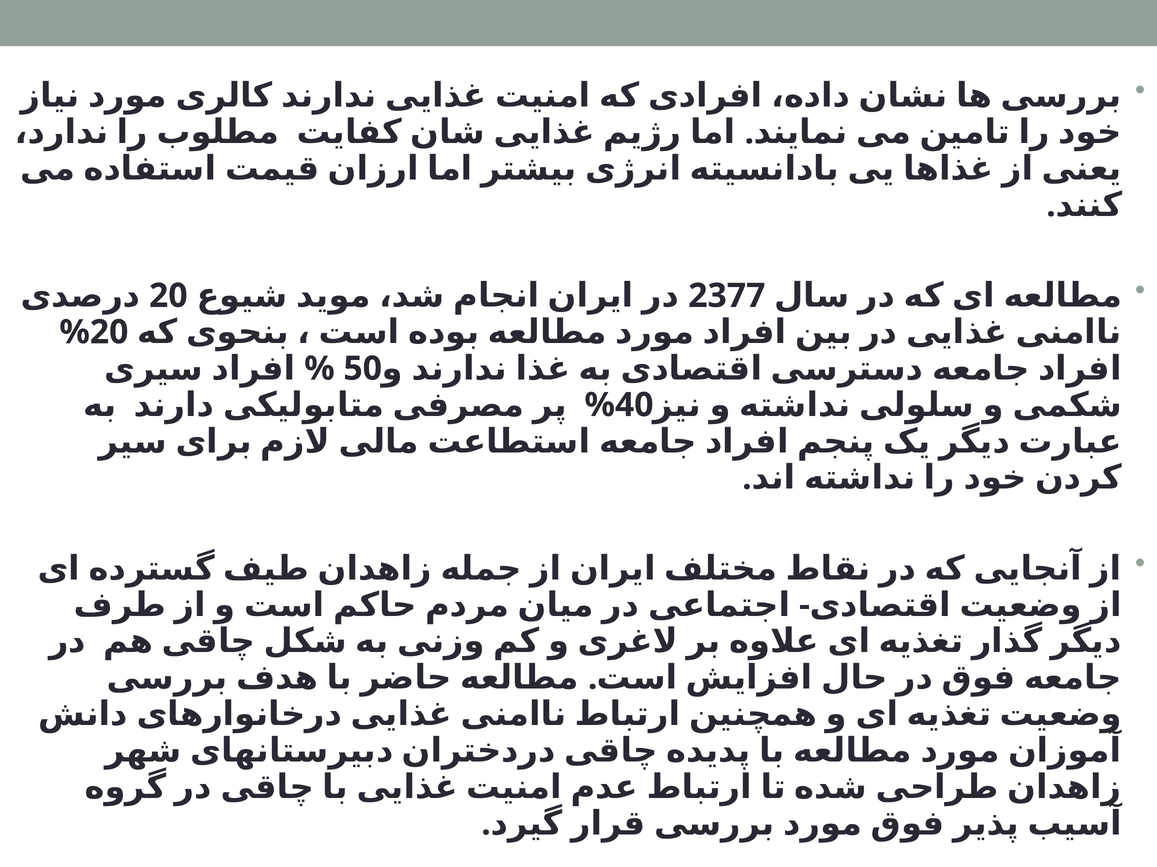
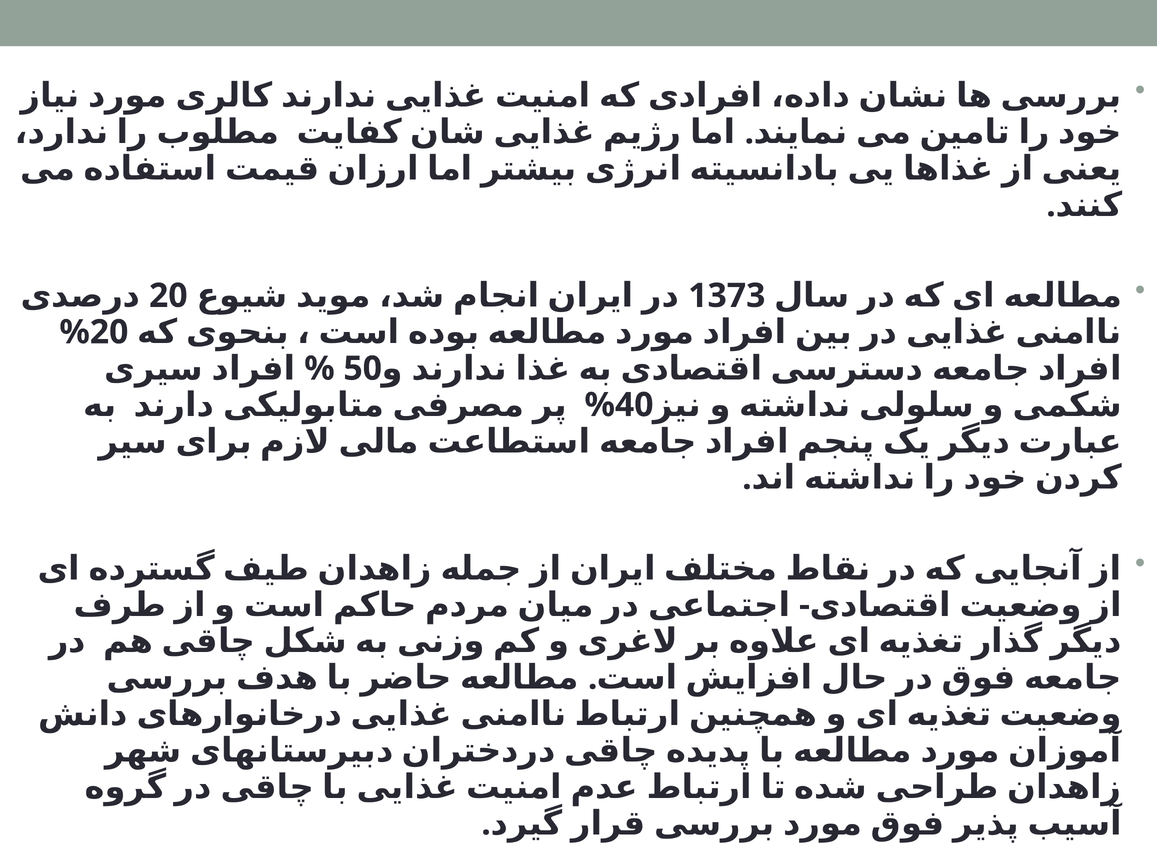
2377: 2377 -> 1373
